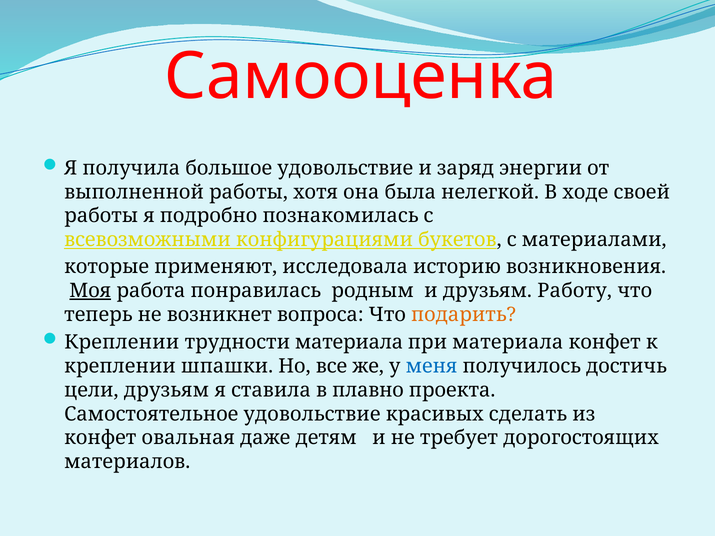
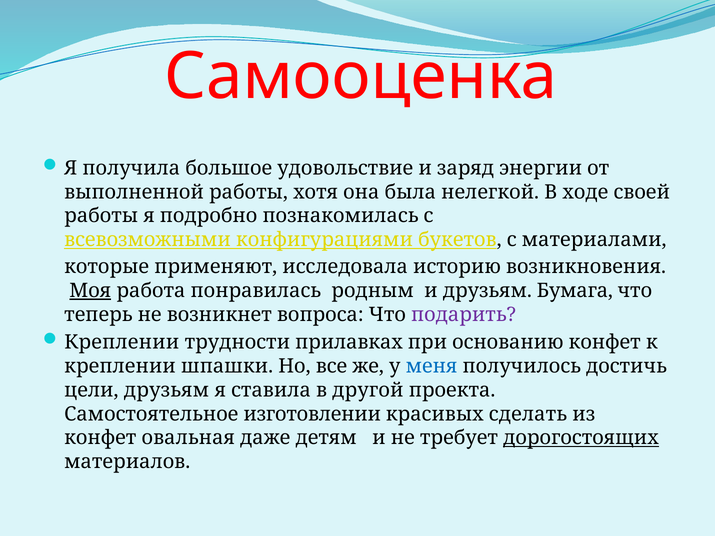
Работу: Работу -> Бумага
подарить colour: orange -> purple
трудности материала: материала -> прилавках
при материала: материала -> основанию
плавно: плавно -> другой
Самостоятельное удовольствие: удовольствие -> изготовлении
дорогостоящих underline: none -> present
